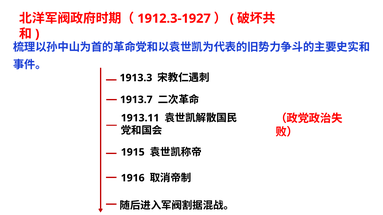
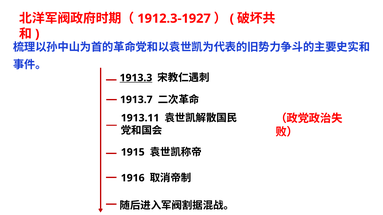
1913.3 underline: none -> present
